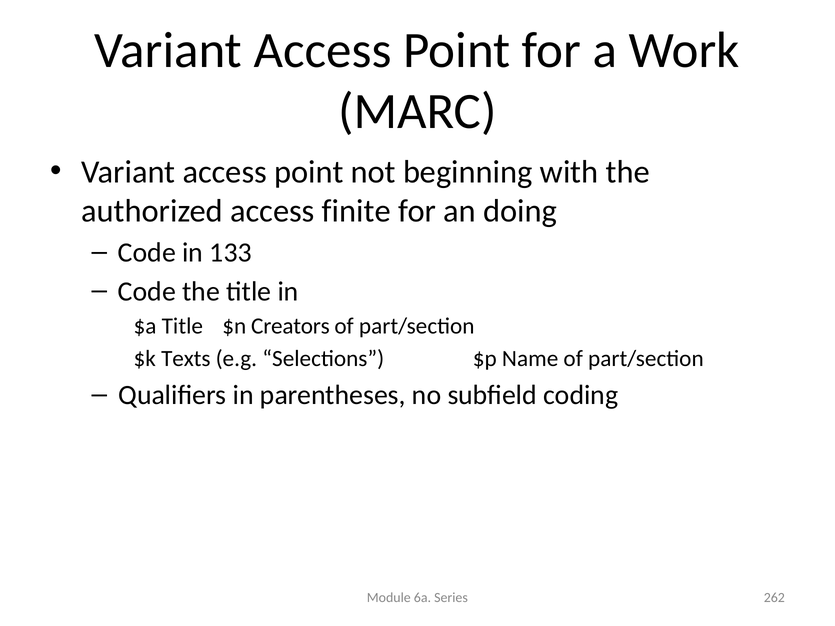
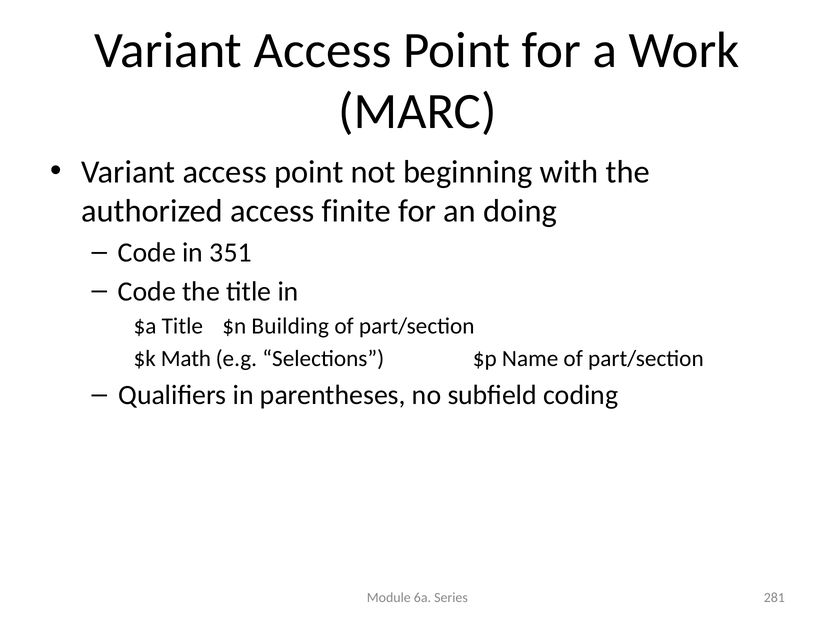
133: 133 -> 351
Creators: Creators -> Building
Texts: Texts -> Math
262: 262 -> 281
